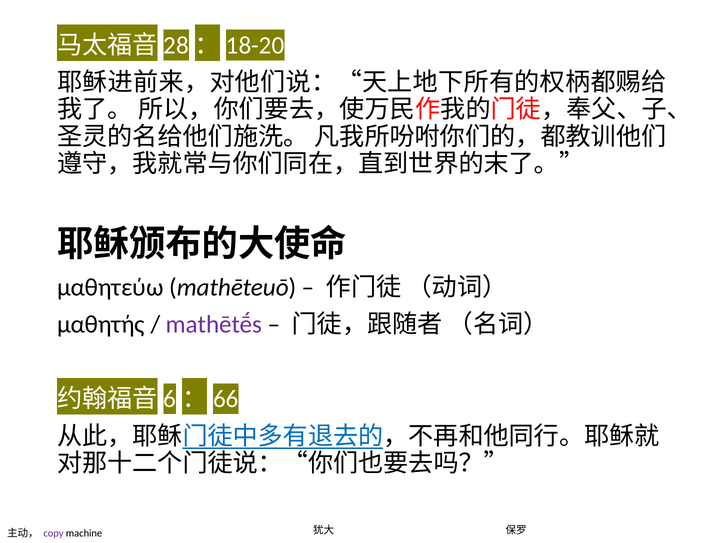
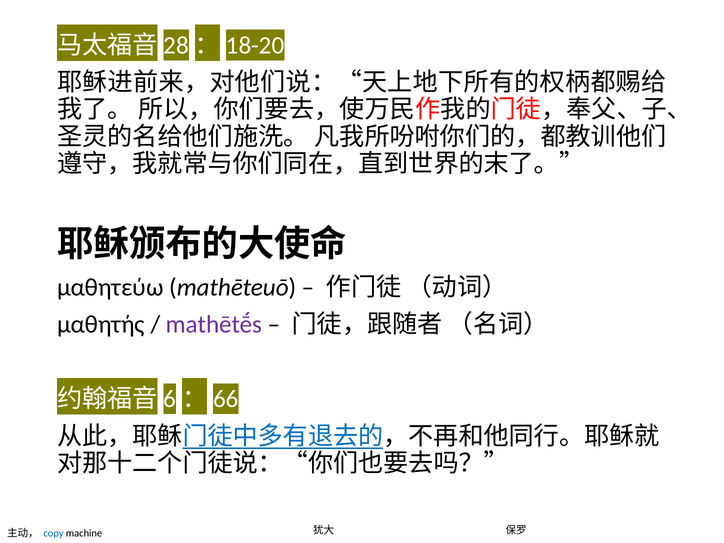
copy colour: purple -> blue
